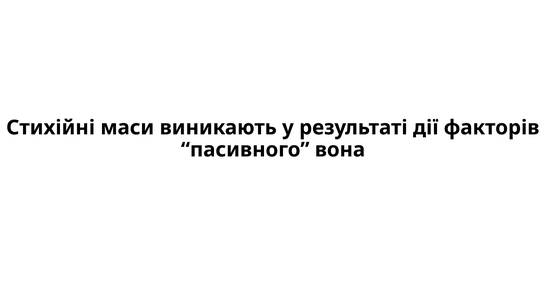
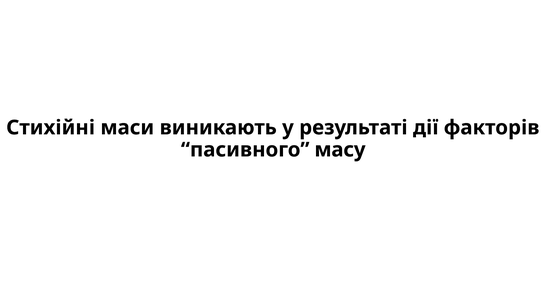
вона: вона -> масу
